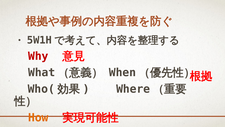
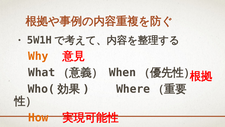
Why colour: red -> orange
